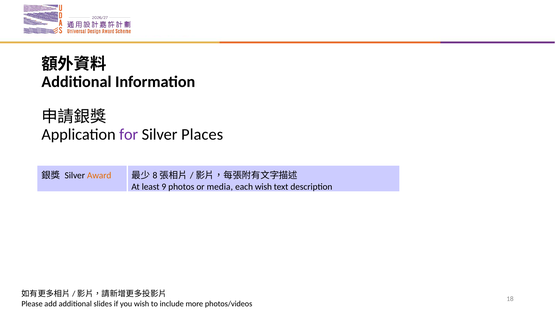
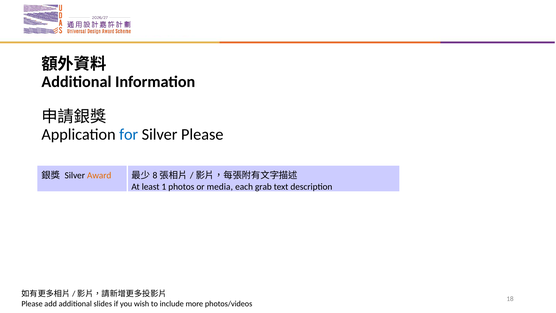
for colour: purple -> blue
Silver Places: Places -> Please
9: 9 -> 1
each wish: wish -> grab
